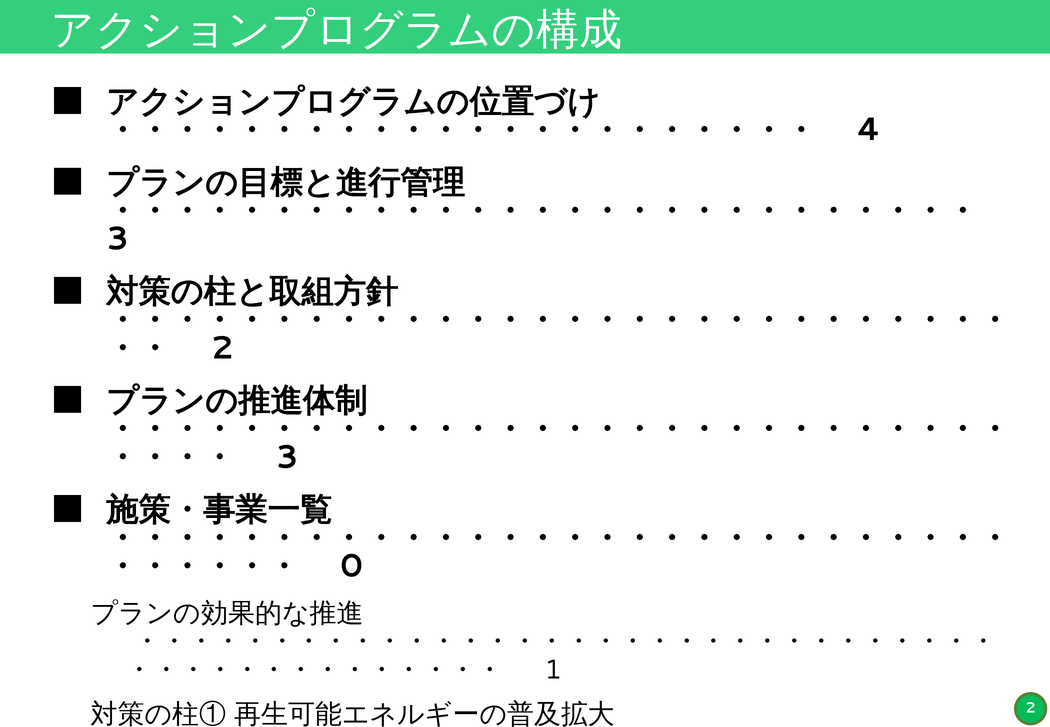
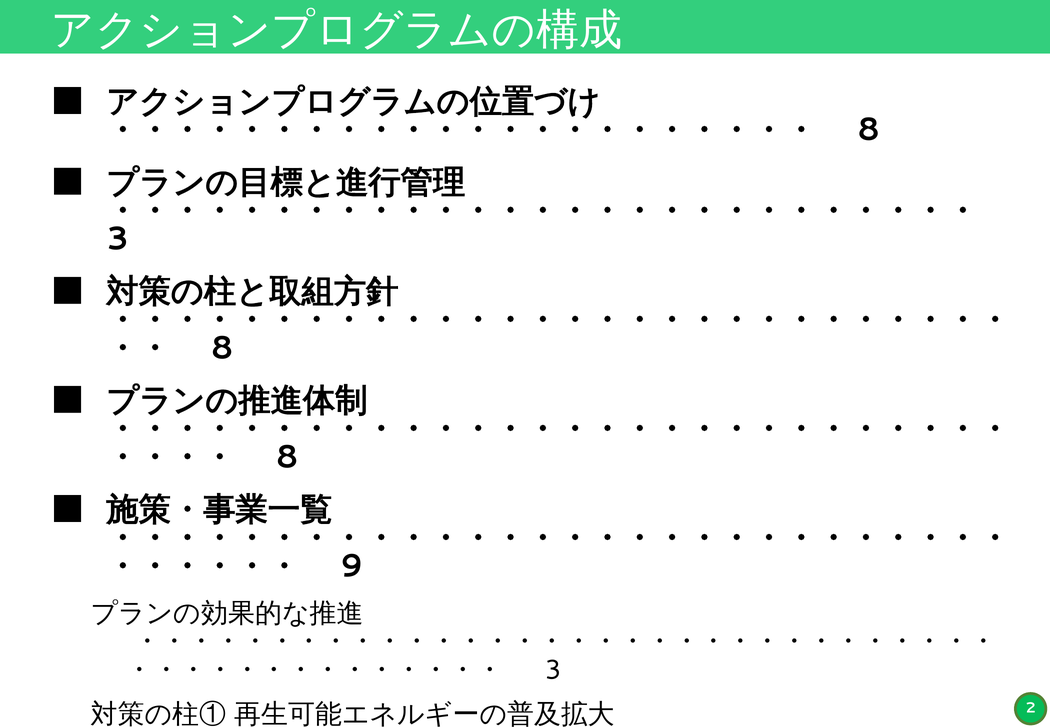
4 at (869, 130): 4 -> 8
2 at (223, 348): 2 -> 8
3 at (287, 457): 3 -> 8
0: 0 -> 9
1 at (553, 670): 1 -> 3
